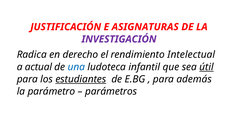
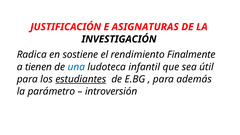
INVESTIGACIÓN colour: purple -> black
derecho: derecho -> sostiene
Intelectual: Intelectual -> Finalmente
actual: actual -> tienen
útil underline: present -> none
parámetros: parámetros -> introversión
